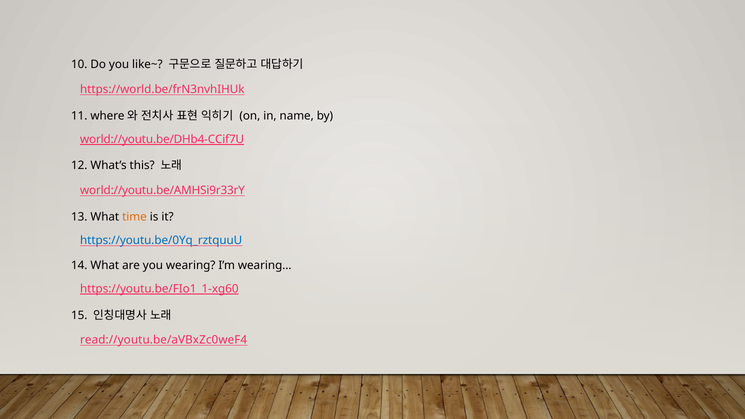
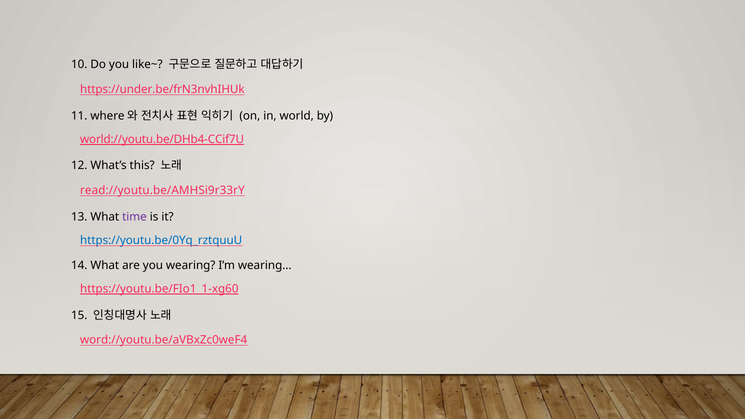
https://world.be/frN3nvhIHUk: https://world.be/frN3nvhIHUk -> https://under.be/frN3nvhIHUk
name: name -> world
world://youtu.be/AMHSi9r33rY: world://youtu.be/AMHSi9r33rY -> read://youtu.be/AMHSi9r33rY
time colour: orange -> purple
read://youtu.be/aVBxZc0weF4: read://youtu.be/aVBxZc0weF4 -> word://youtu.be/aVBxZc0weF4
